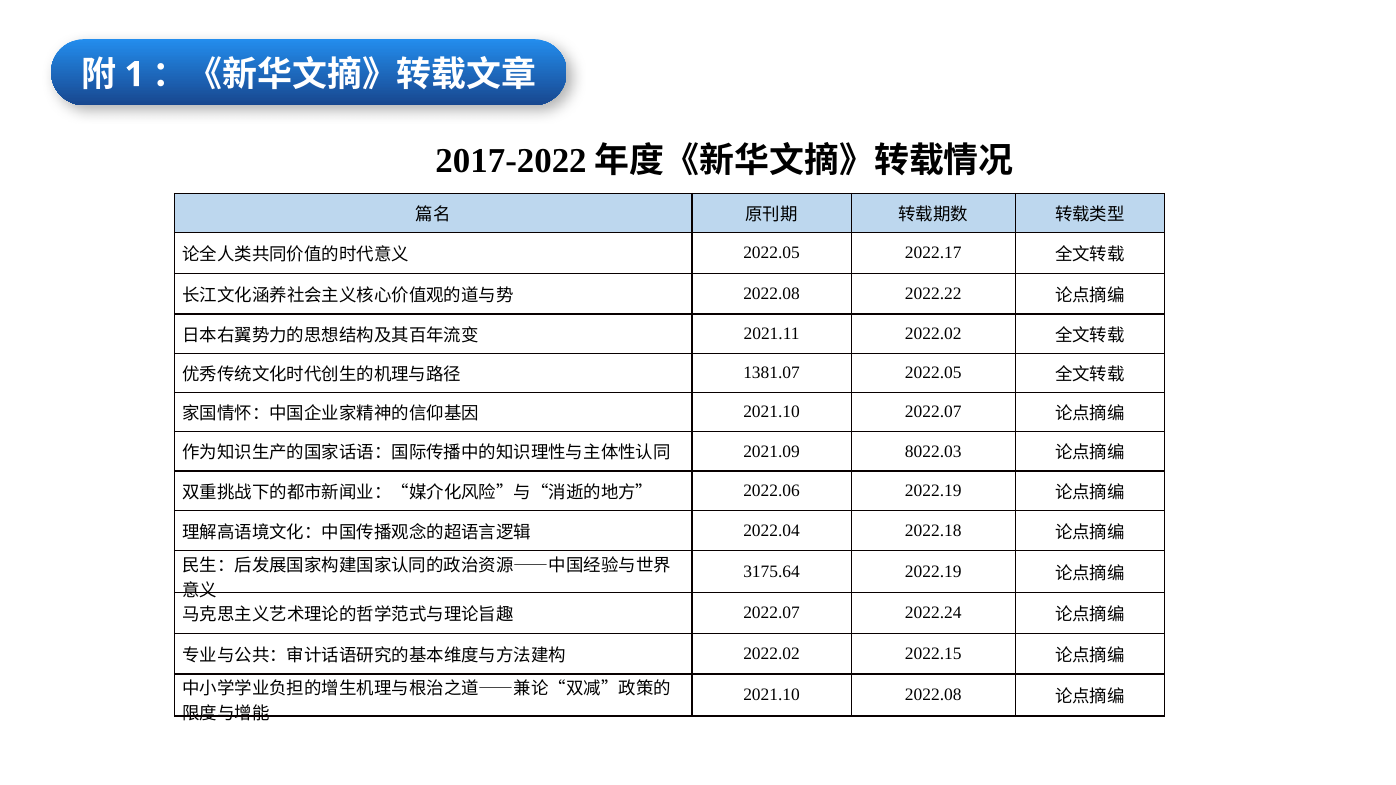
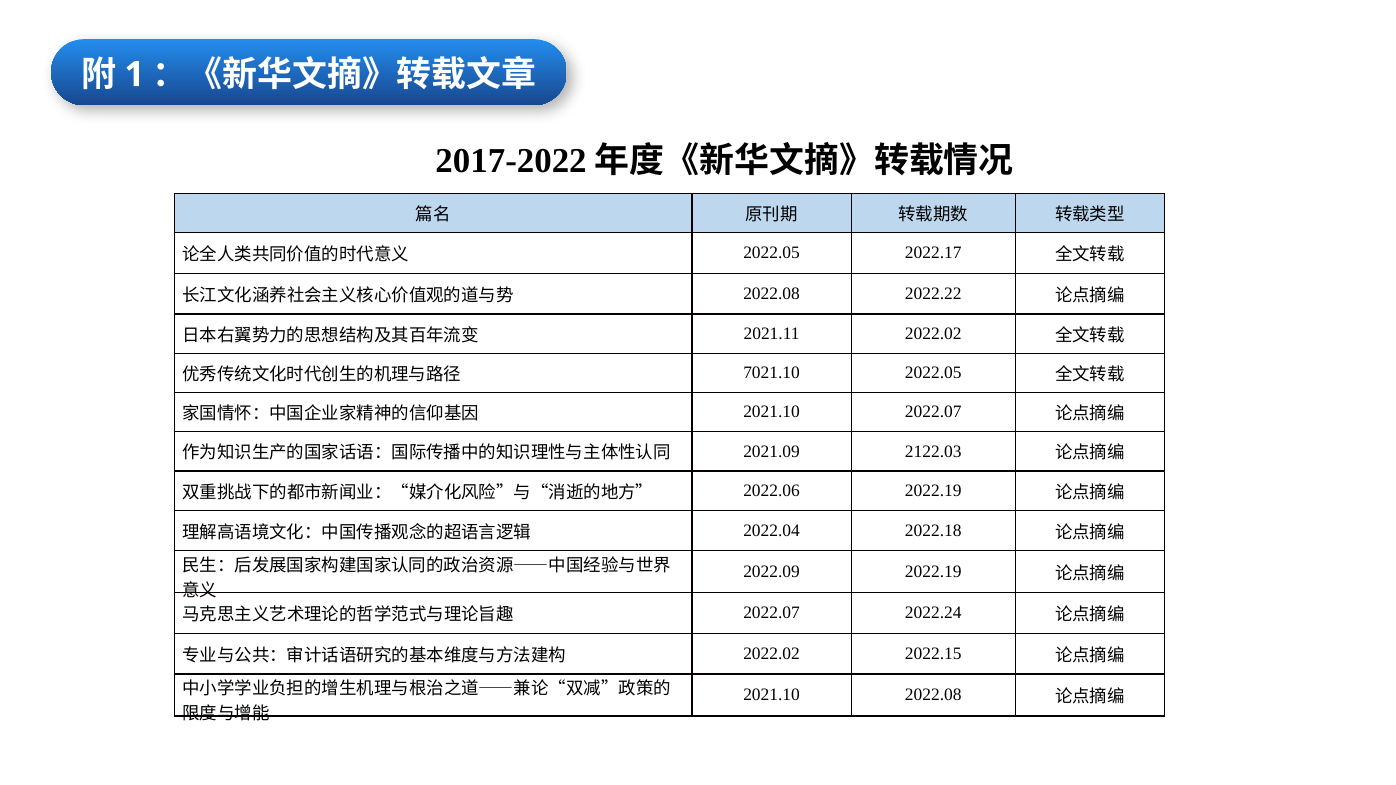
1381.07: 1381.07 -> 7021.10
8022.03: 8022.03 -> 2122.03
3175.64: 3175.64 -> 2022.09
